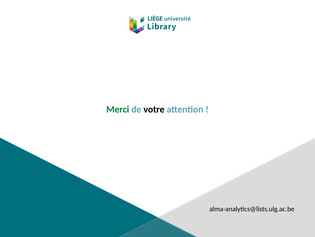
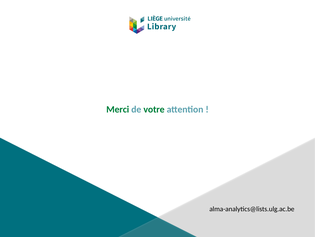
votre colour: black -> green
